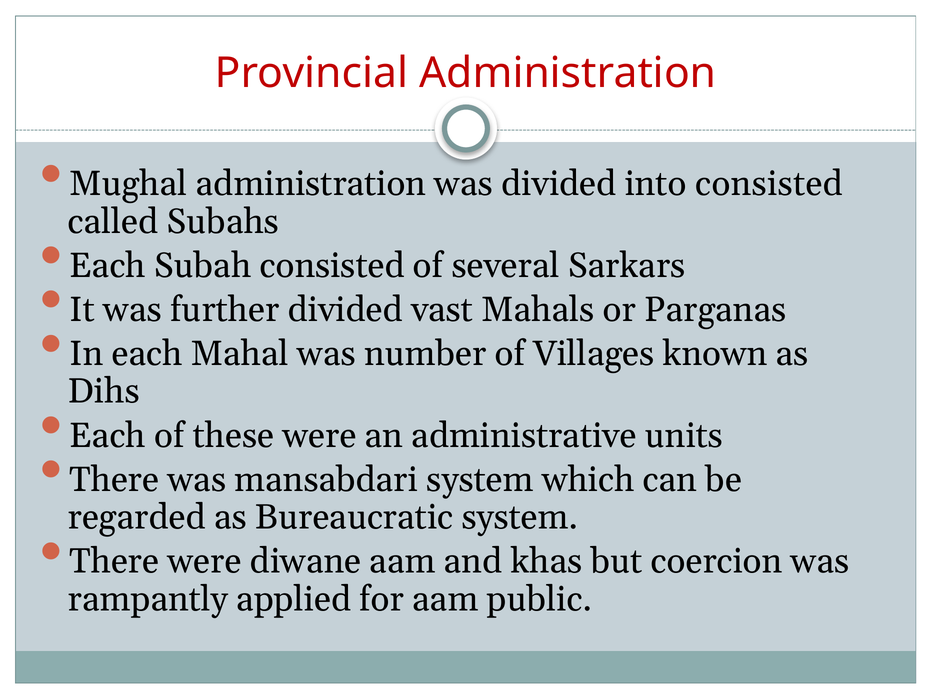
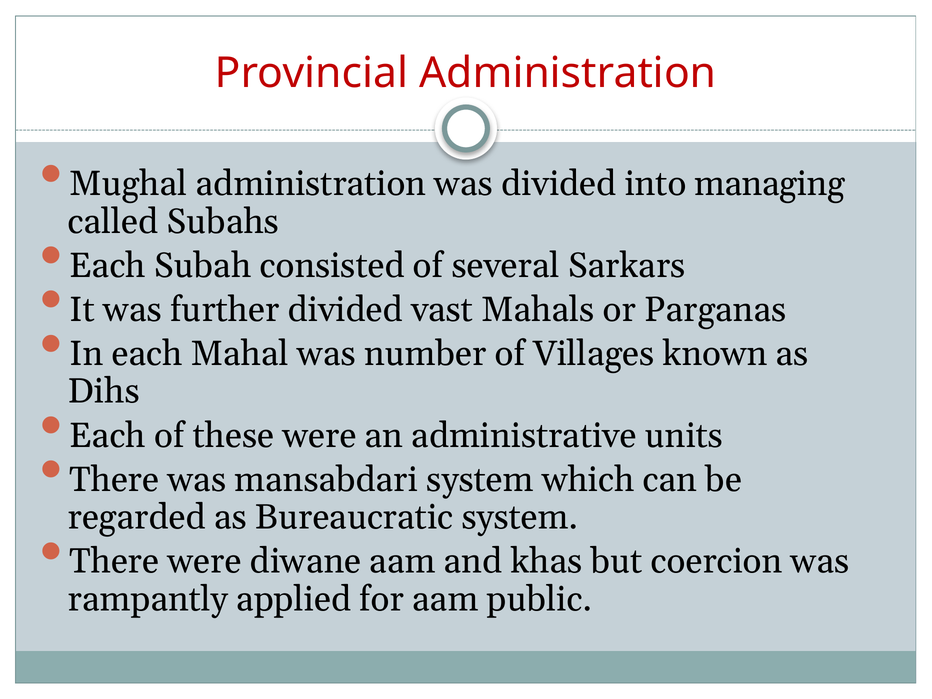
into consisted: consisted -> managing
